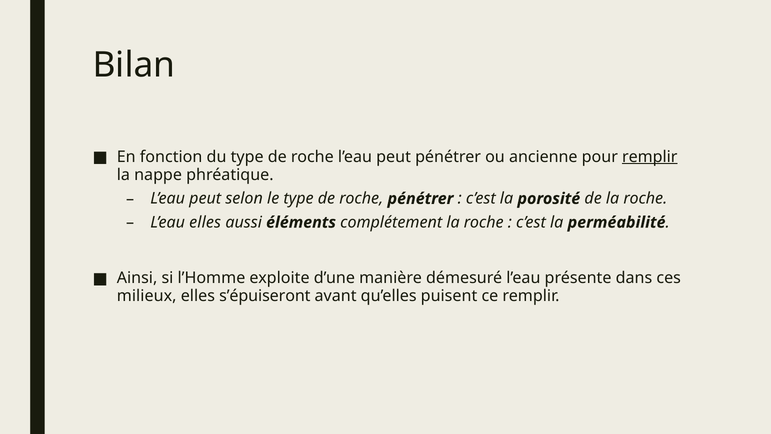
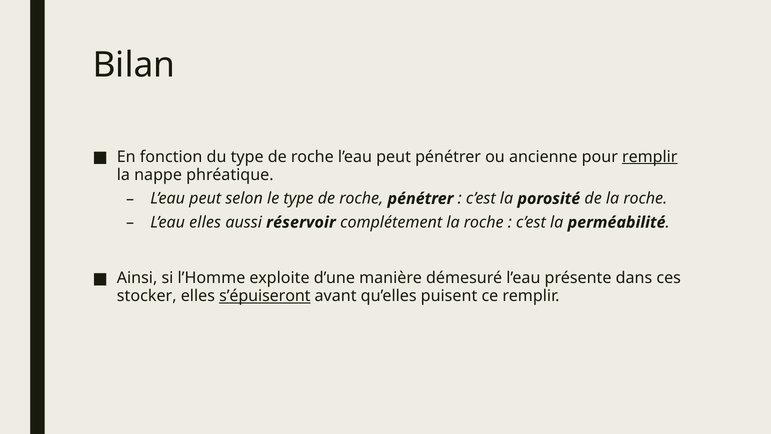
éléments: éléments -> réservoir
milieux: milieux -> stocker
s’épuiseront underline: none -> present
